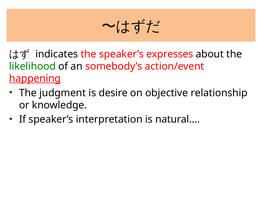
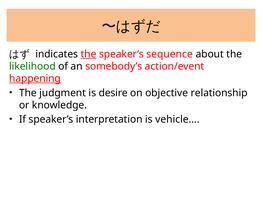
the at (89, 54) underline: none -> present
expresses: expresses -> sequence
natural…: natural… -> vehicle…
